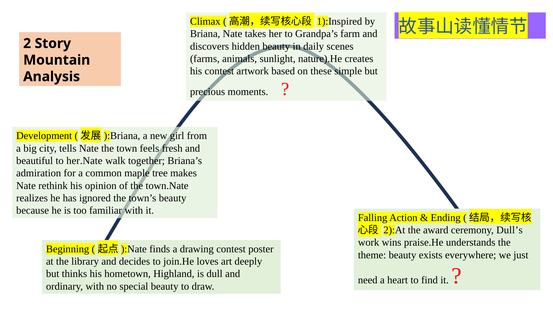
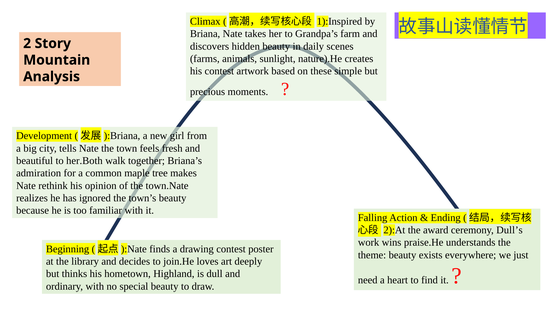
her.Nate: her.Nate -> her.Both
